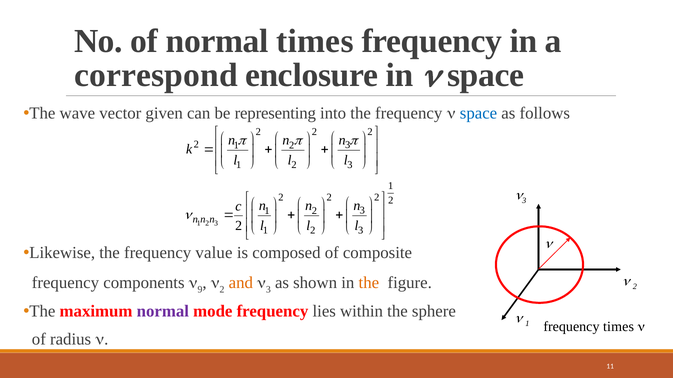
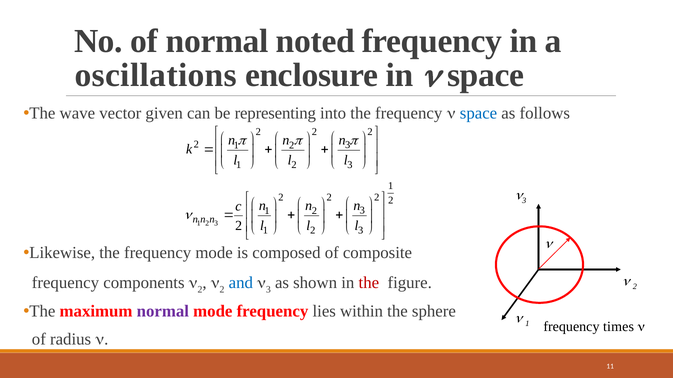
normal times: times -> noted
correspond: correspond -> oscillations
frequency value: value -> mode
9 at (200, 290): 9 -> 2
and colour: orange -> blue
the at (369, 283) colour: orange -> red
